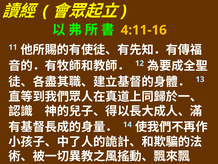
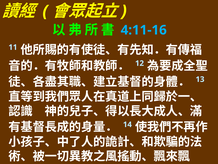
4:11-16 colour: yellow -> light blue
